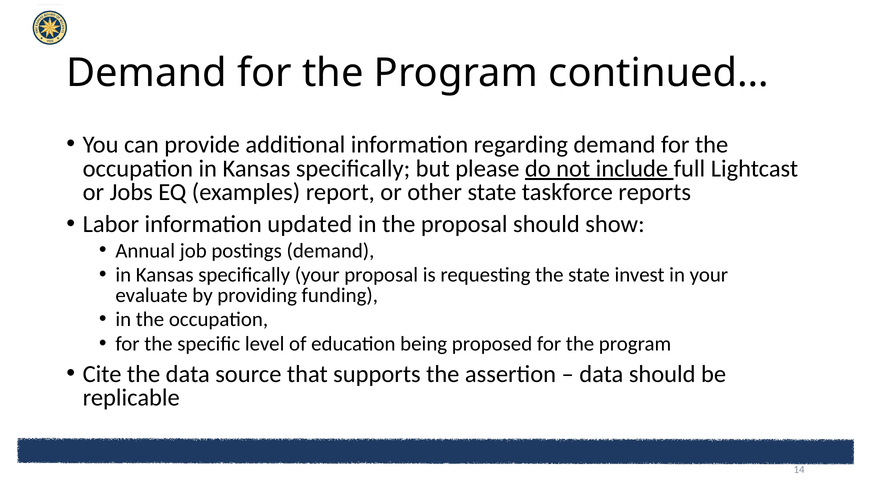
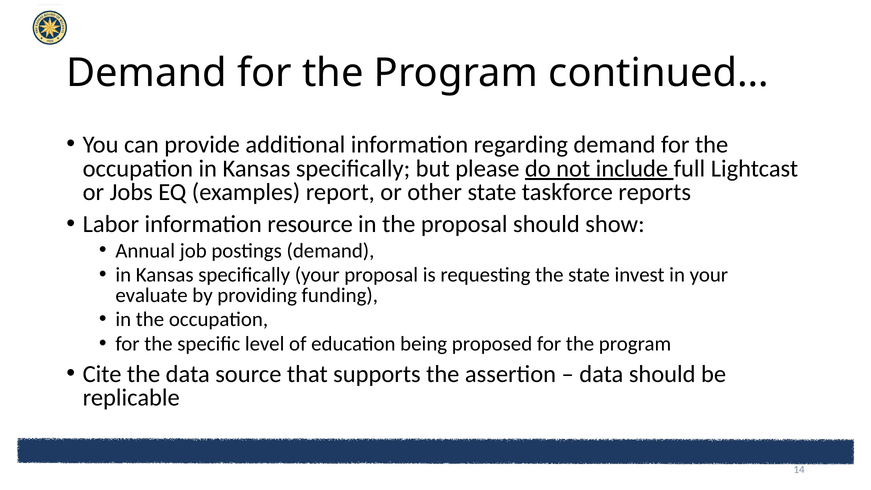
updated: updated -> resource
